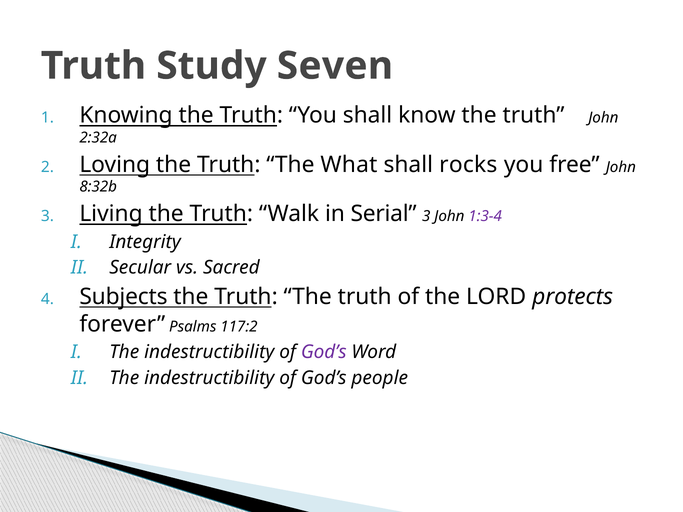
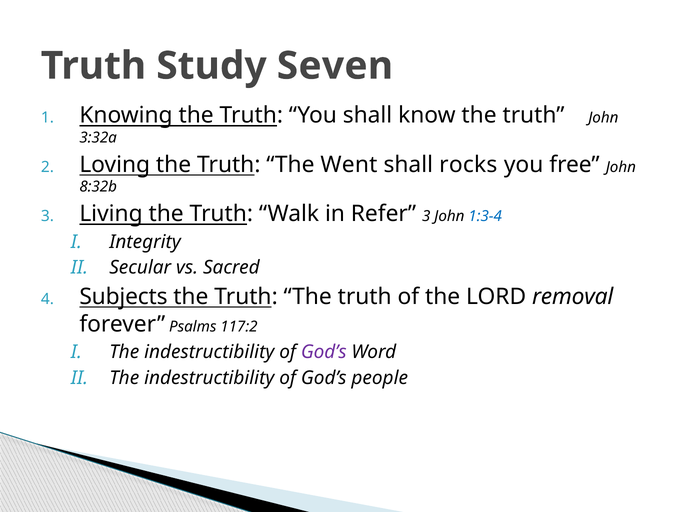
2:32a: 2:32a -> 3:32a
What: What -> Went
Serial: Serial -> Refer
1:3-4 colour: purple -> blue
protects: protects -> removal
